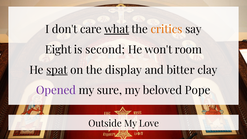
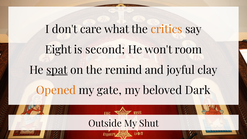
what underline: present -> none
display: display -> remind
bitter: bitter -> joyful
Opened colour: purple -> orange
sure: sure -> gate
Pope: Pope -> Dark
Love: Love -> Shut
